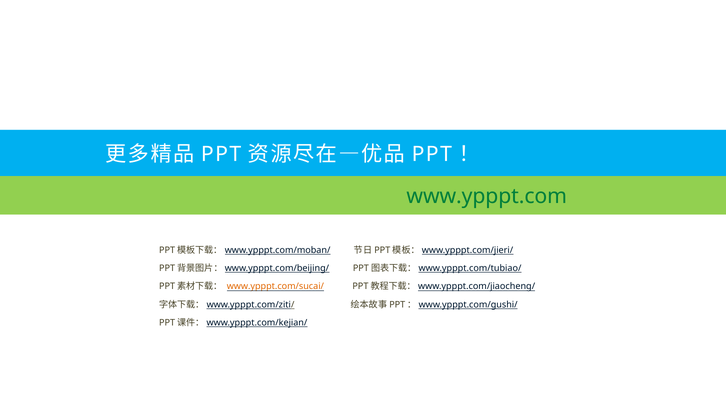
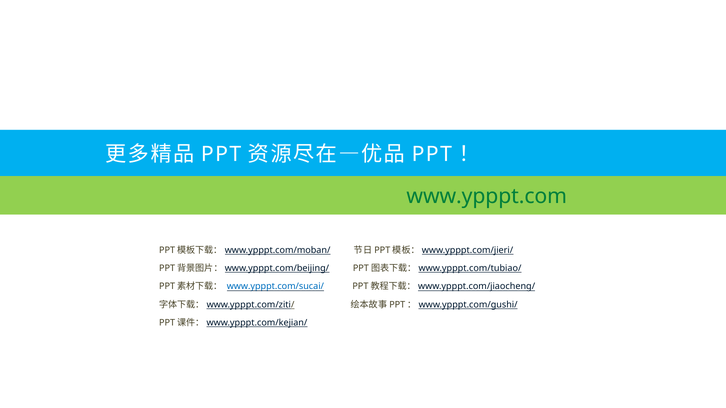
www.ypppt.com/sucai/ colour: orange -> blue
